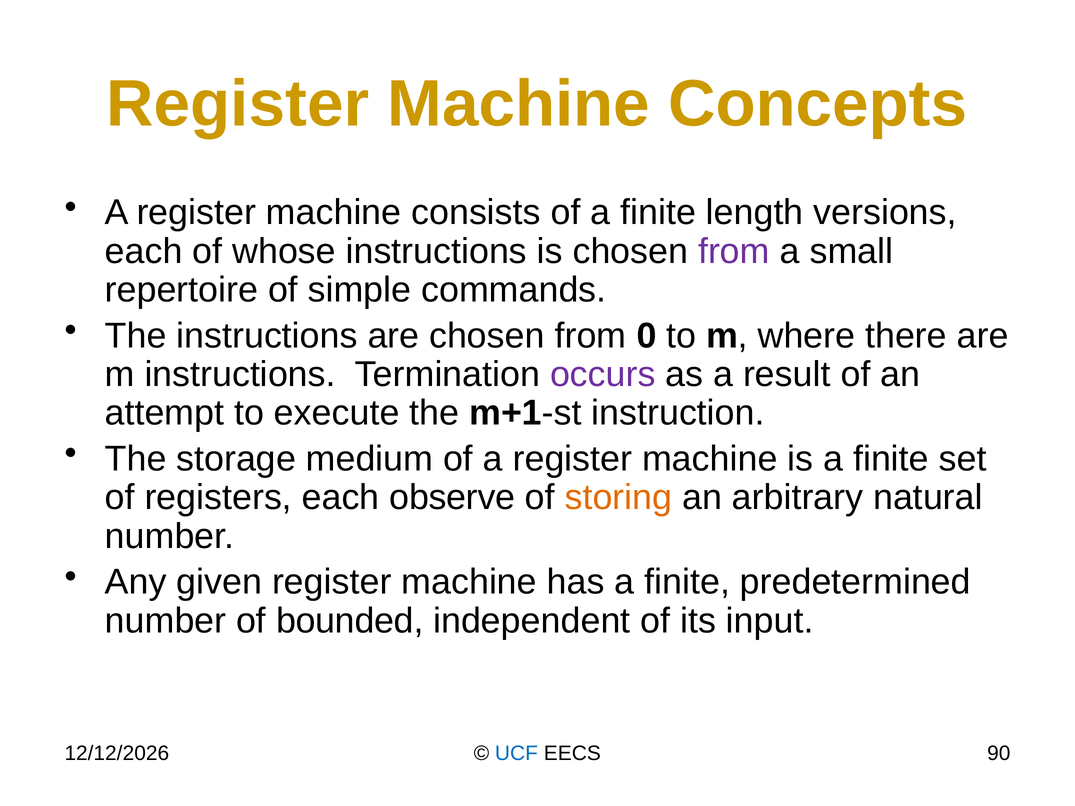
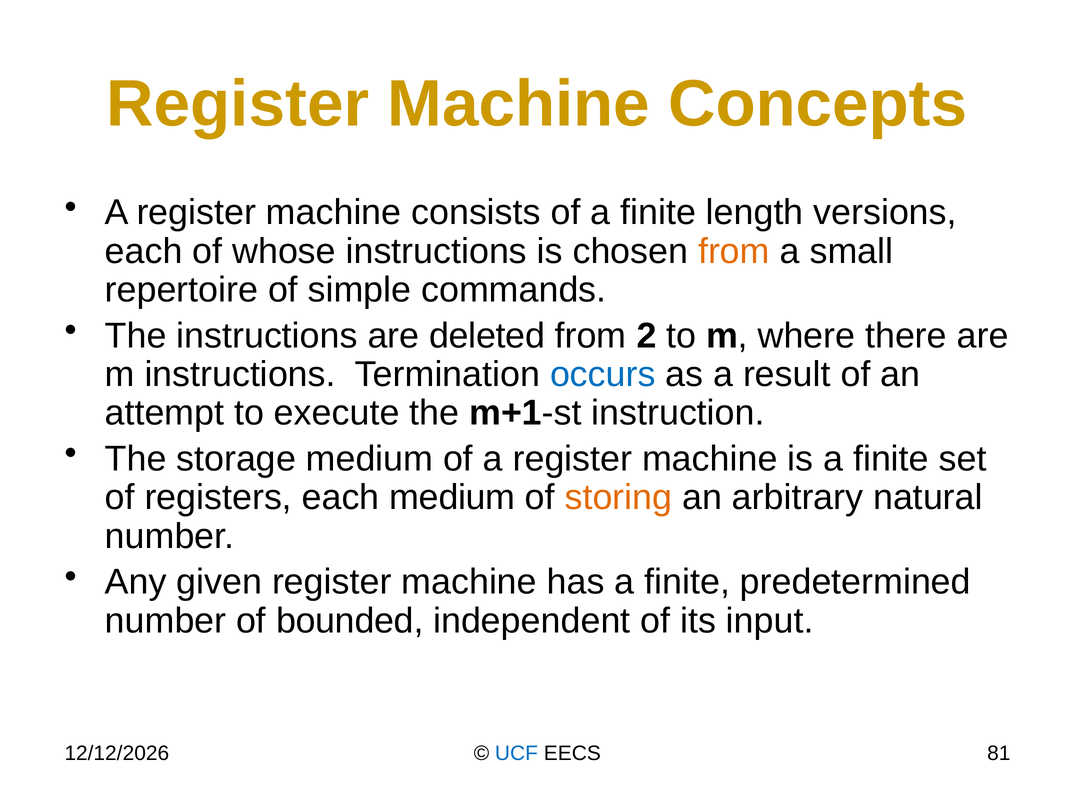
from at (734, 251) colour: purple -> orange
are chosen: chosen -> deleted
0: 0 -> 2
occurs colour: purple -> blue
each observe: observe -> medium
90: 90 -> 81
